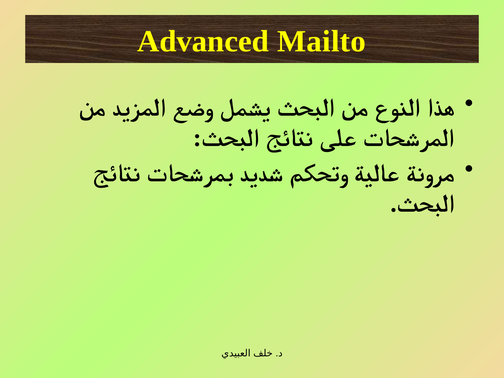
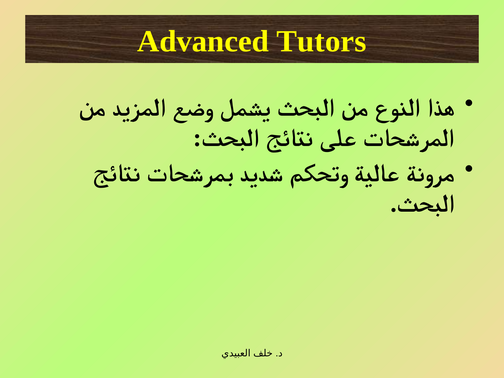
Mailto: Mailto -> Tutors
